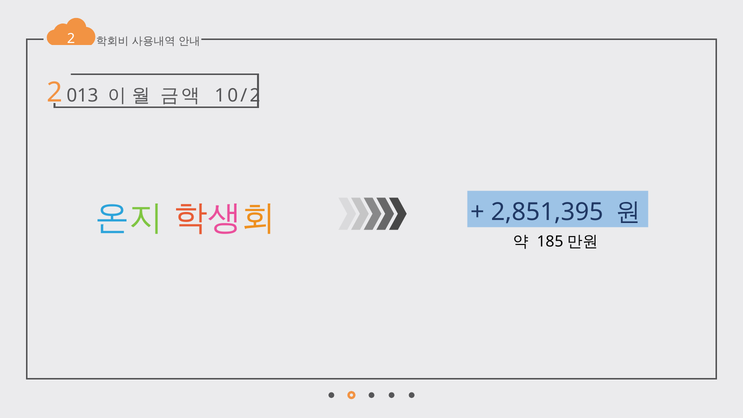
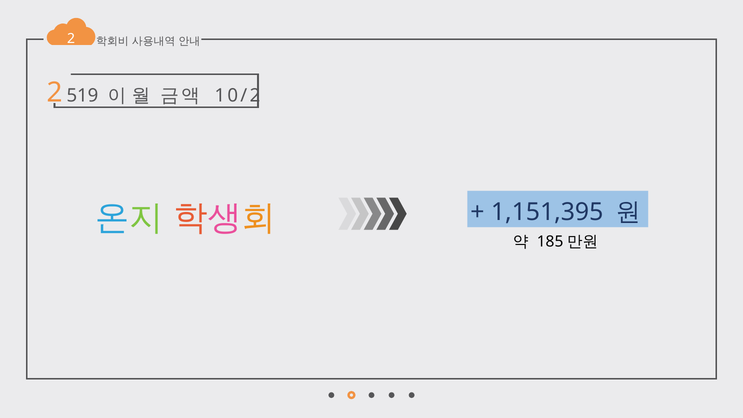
013: 013 -> 519
2,851,395: 2,851,395 -> 1,151,395
